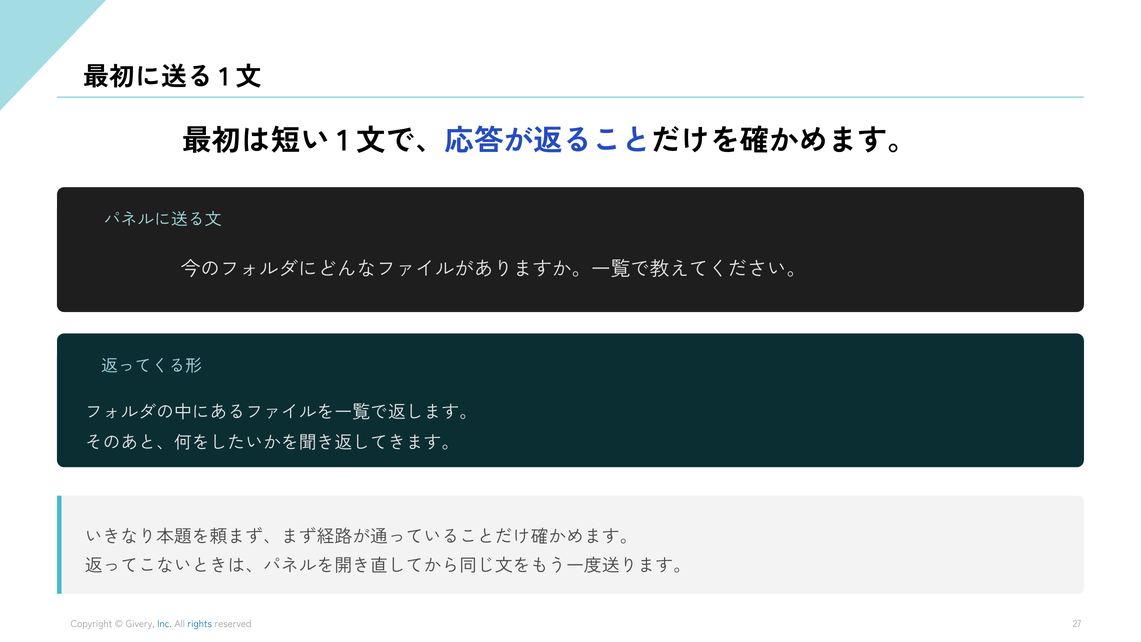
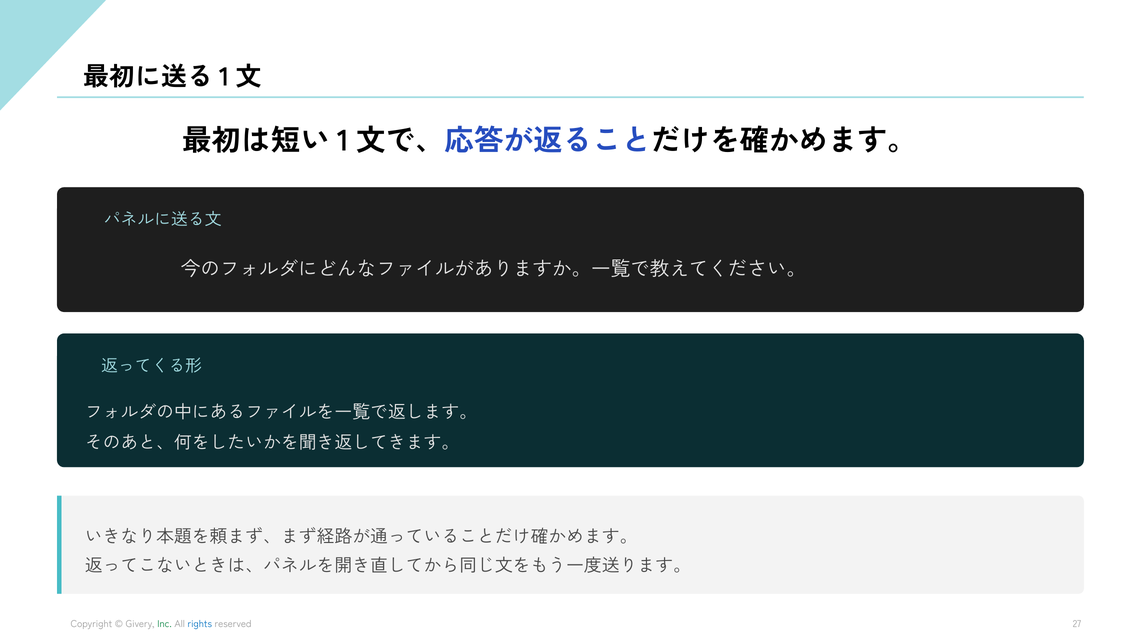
Inc colour: blue -> green
